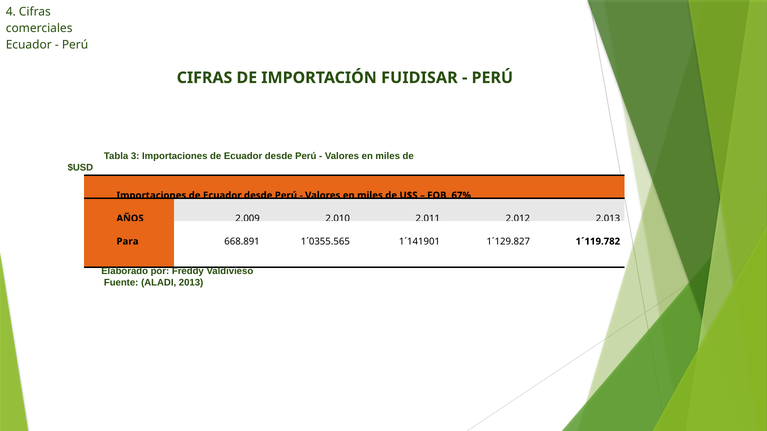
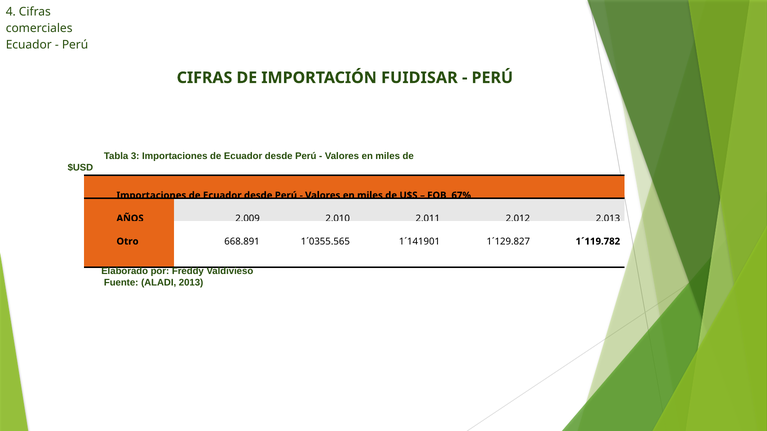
Para: Para -> Otro
